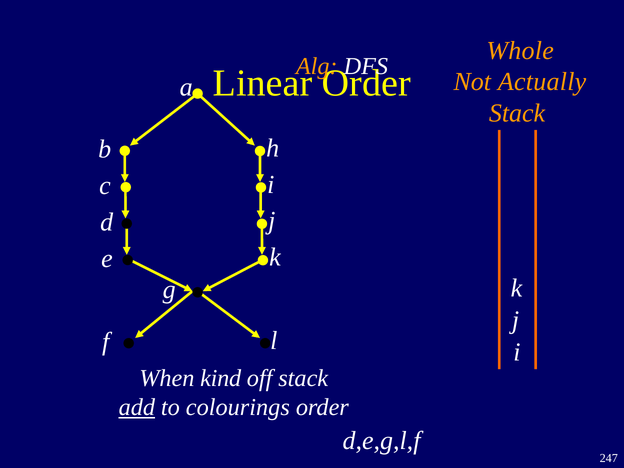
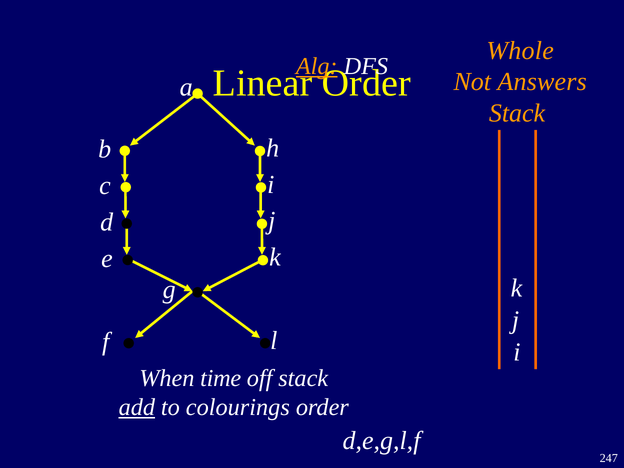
Alg underline: none -> present
Actually: Actually -> Answers
kind: kind -> time
